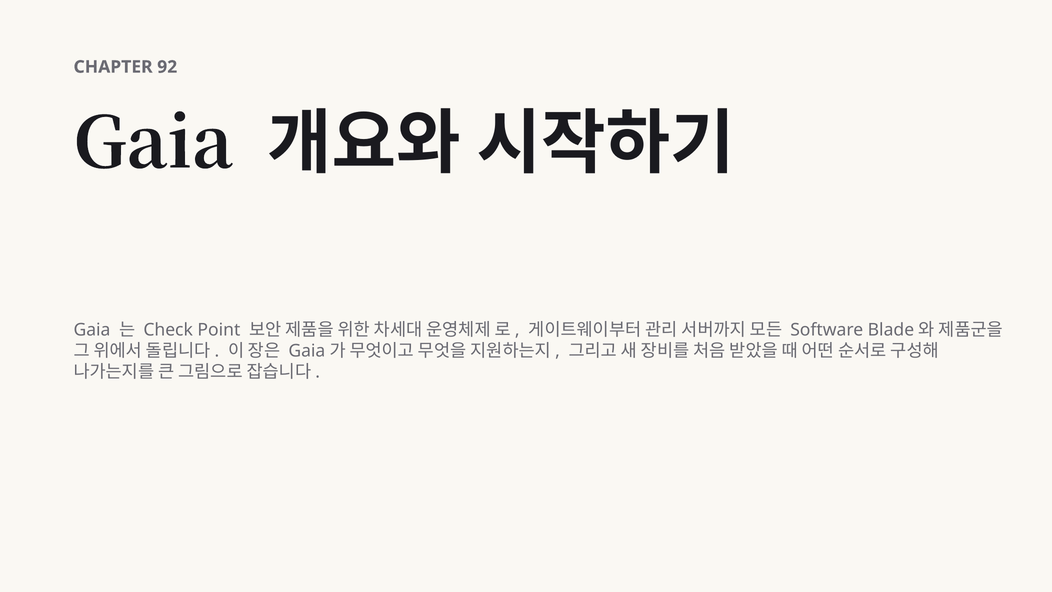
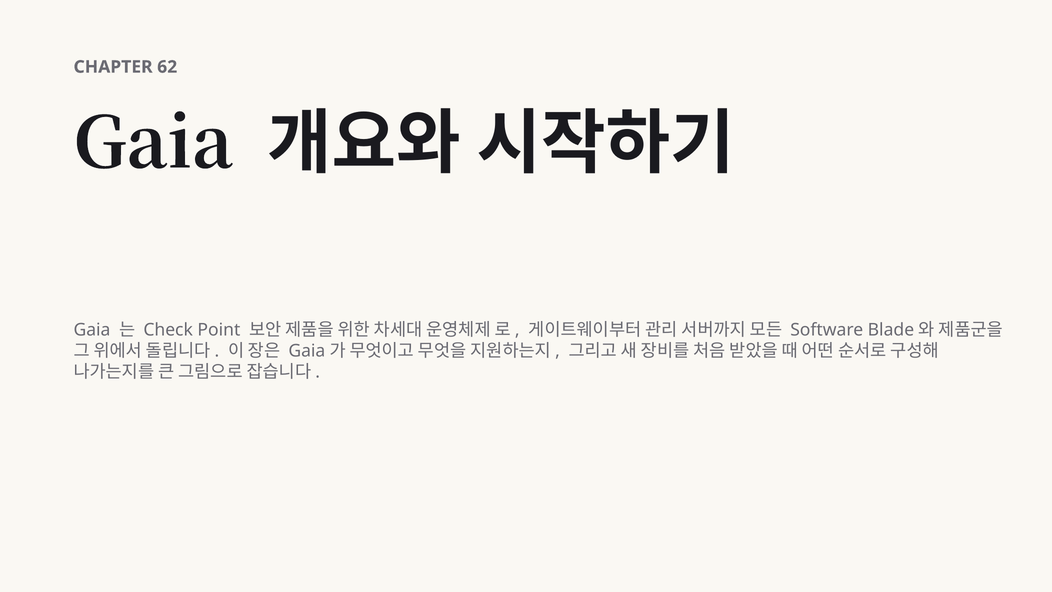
92: 92 -> 62
